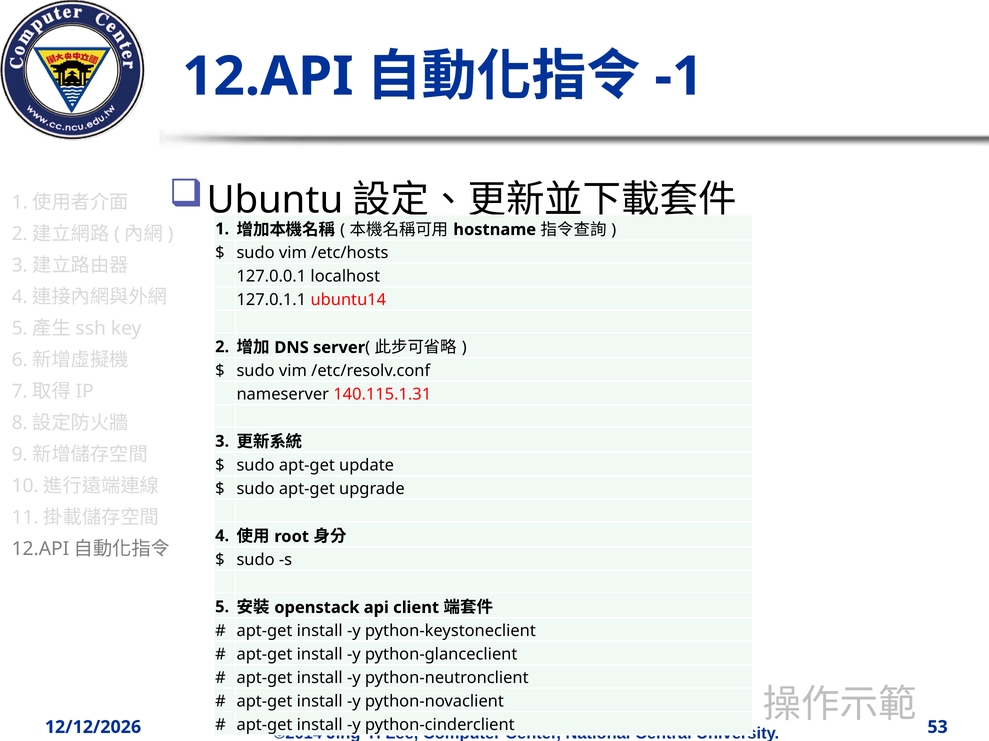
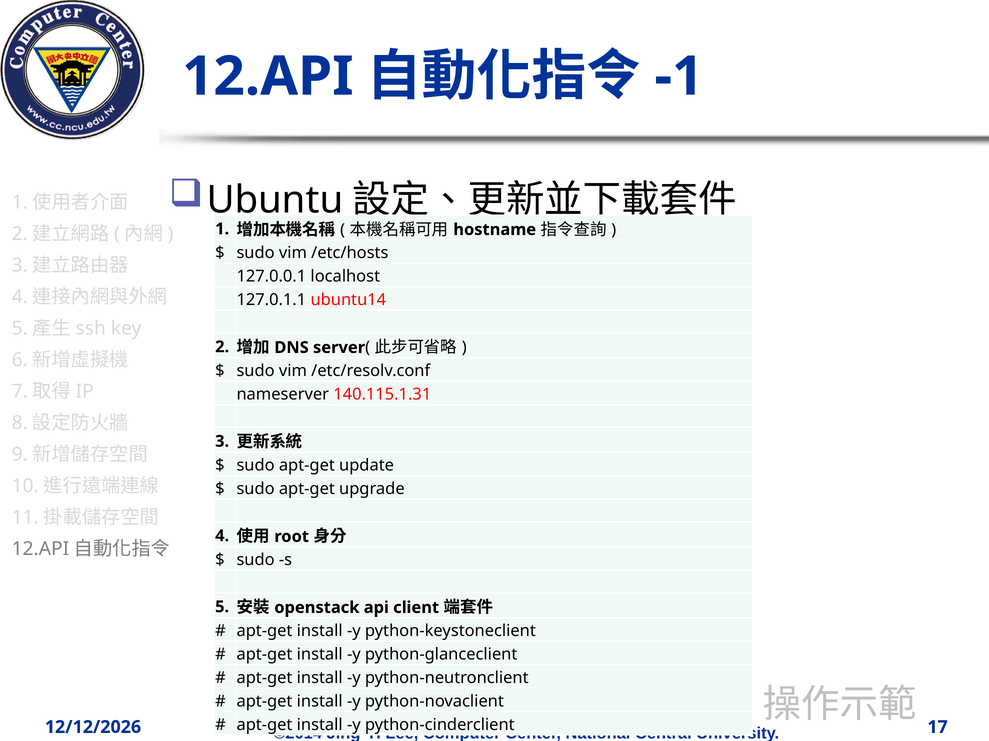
53: 53 -> 17
